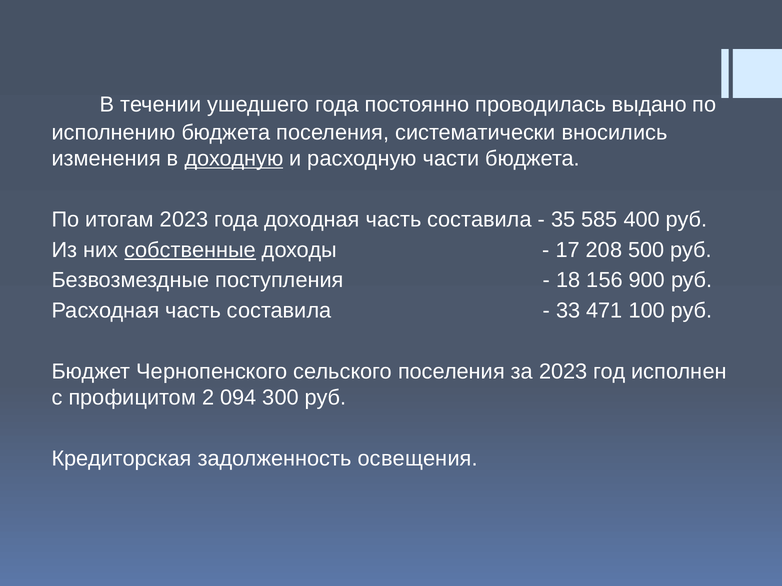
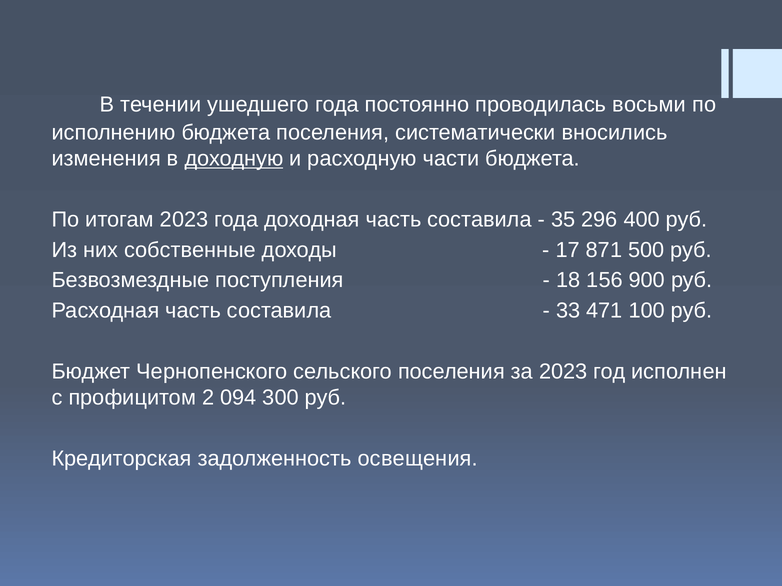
выдано: выдано -> восьми
585: 585 -> 296
собственные underline: present -> none
208: 208 -> 871
